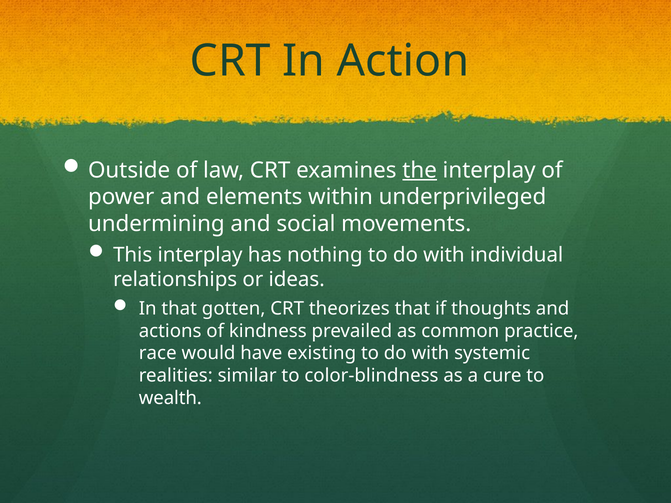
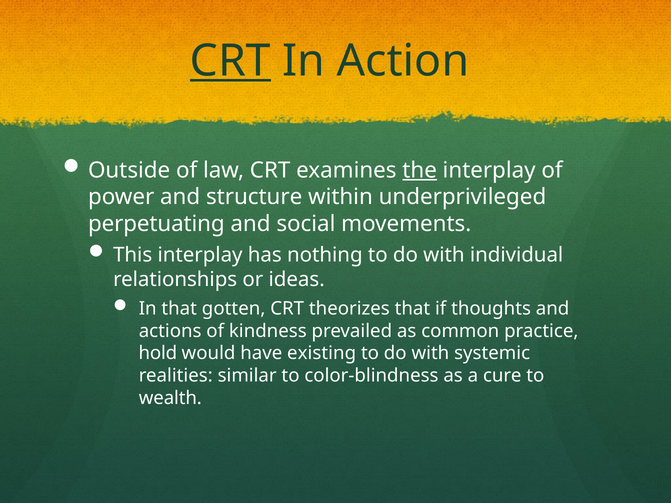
CRT at (230, 61) underline: none -> present
elements: elements -> structure
undermining: undermining -> perpetuating
race: race -> hold
